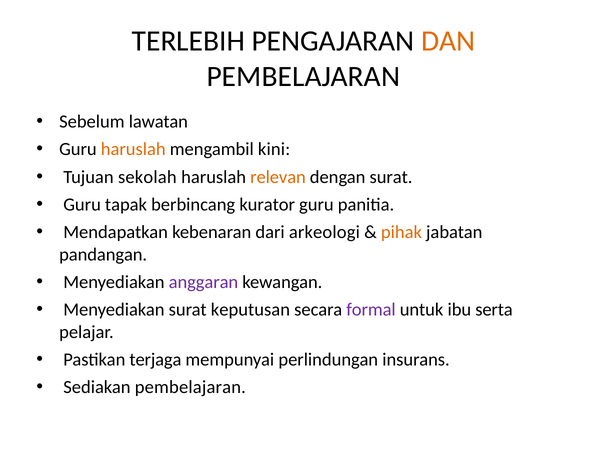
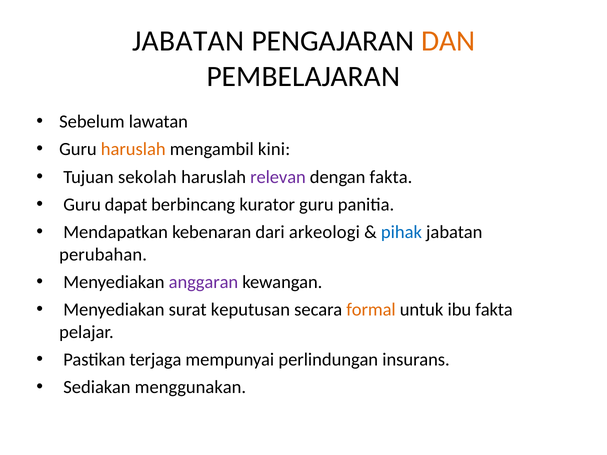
TERLEBIH at (188, 41): TERLEBIH -> JABATAN
relevan colour: orange -> purple
dengan surat: surat -> fakta
tapak: tapak -> dapat
pihak colour: orange -> blue
pandangan: pandangan -> perubahan
formal colour: purple -> orange
ibu serta: serta -> fakta
Sediakan pembelajaran: pembelajaran -> menggunakan
